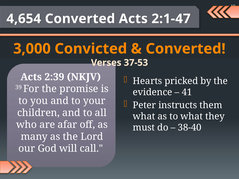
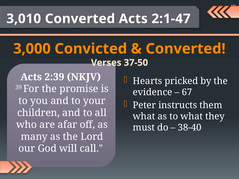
4,654: 4,654 -> 3,010
37-53: 37-53 -> 37-50
41: 41 -> 67
